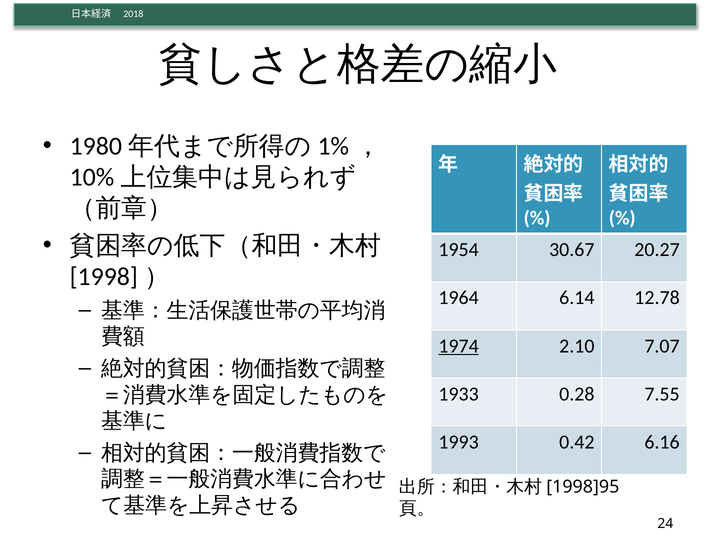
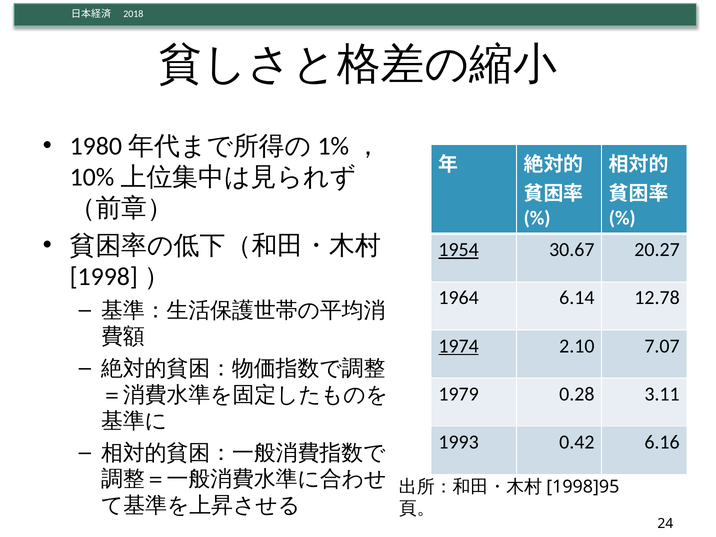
1954 underline: none -> present
1933: 1933 -> 1979
7.55: 7.55 -> 3.11
